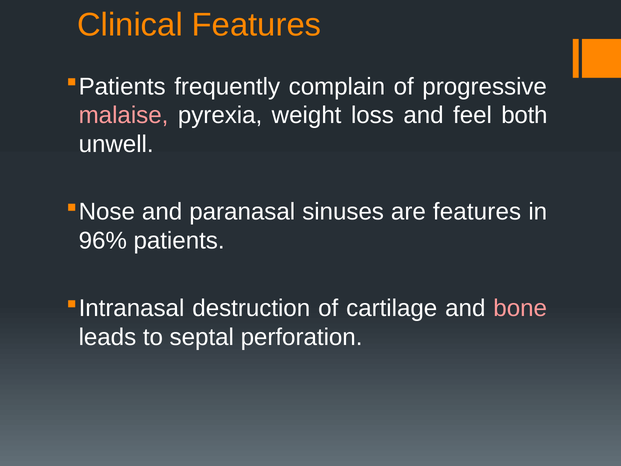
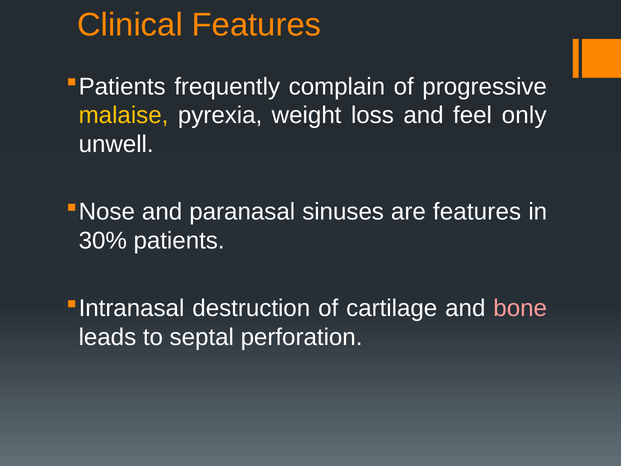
malaise colour: pink -> yellow
both: both -> only
96%: 96% -> 30%
